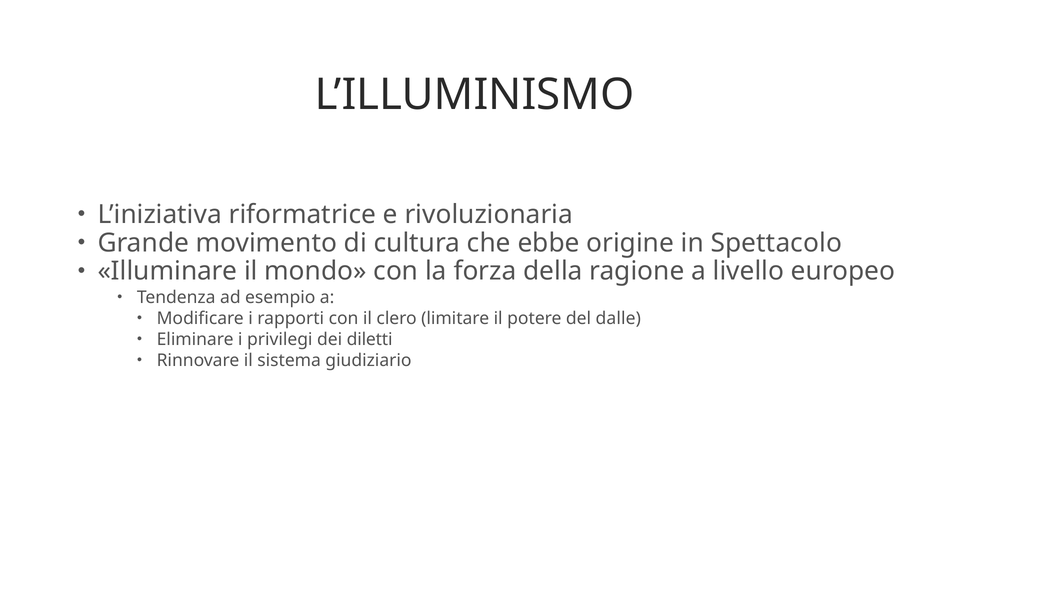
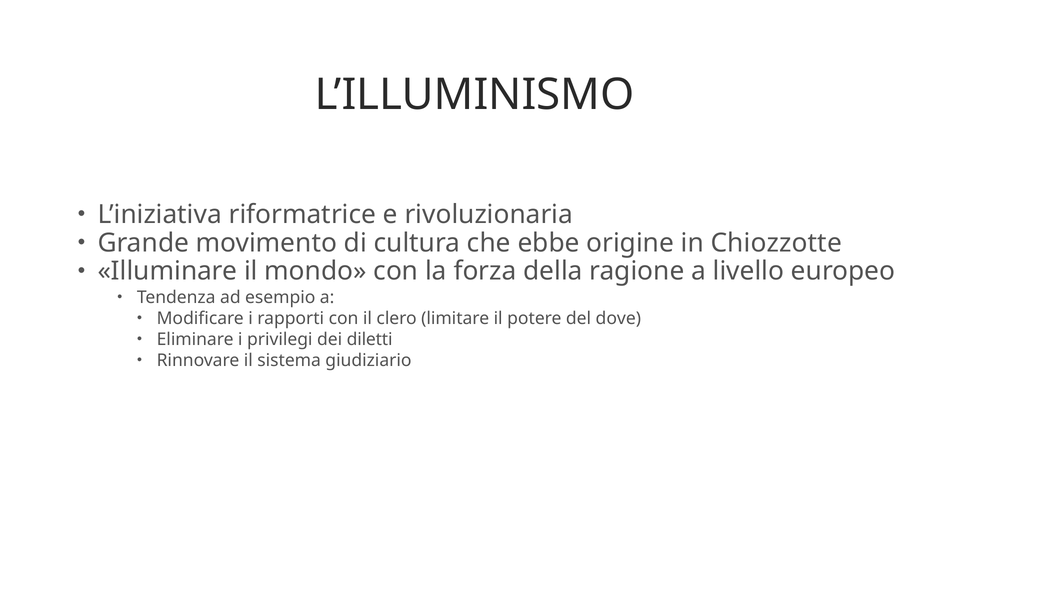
Spettacolo: Spettacolo -> Chiozzotte
dalle: dalle -> dove
